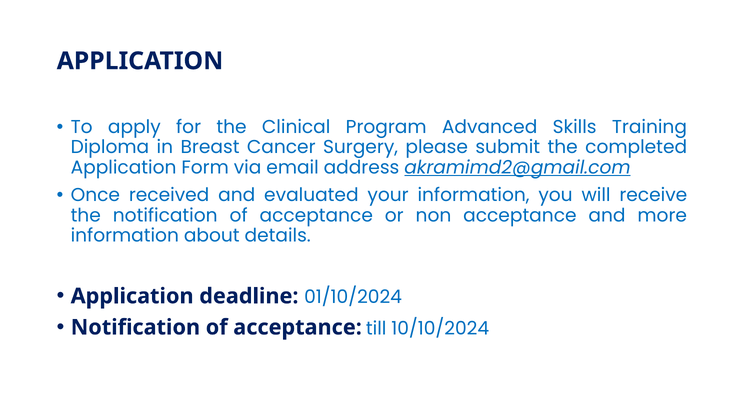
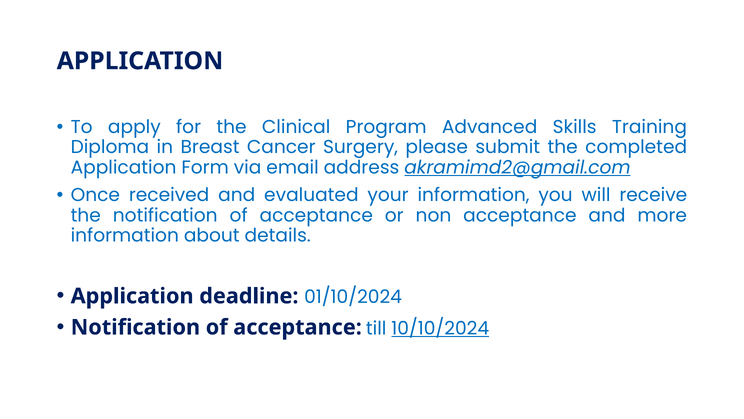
10/10/2024 underline: none -> present
